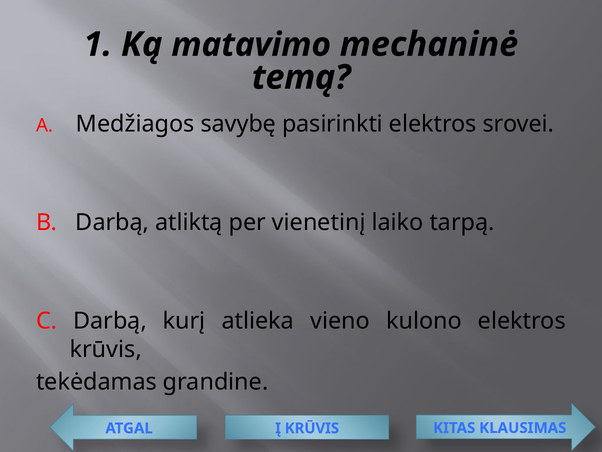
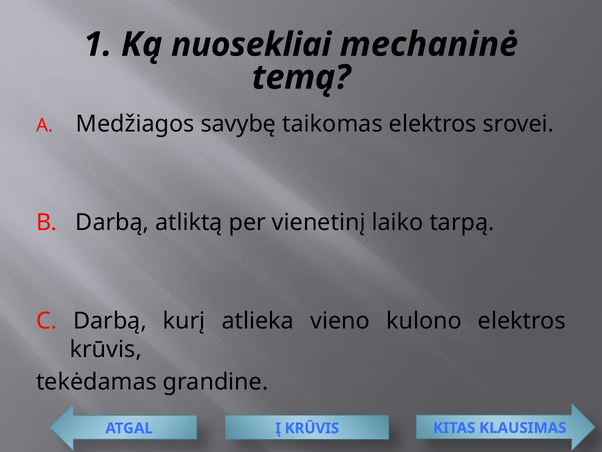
matavimo: matavimo -> nuosekliai
pasirinkti: pasirinkti -> taikomas
